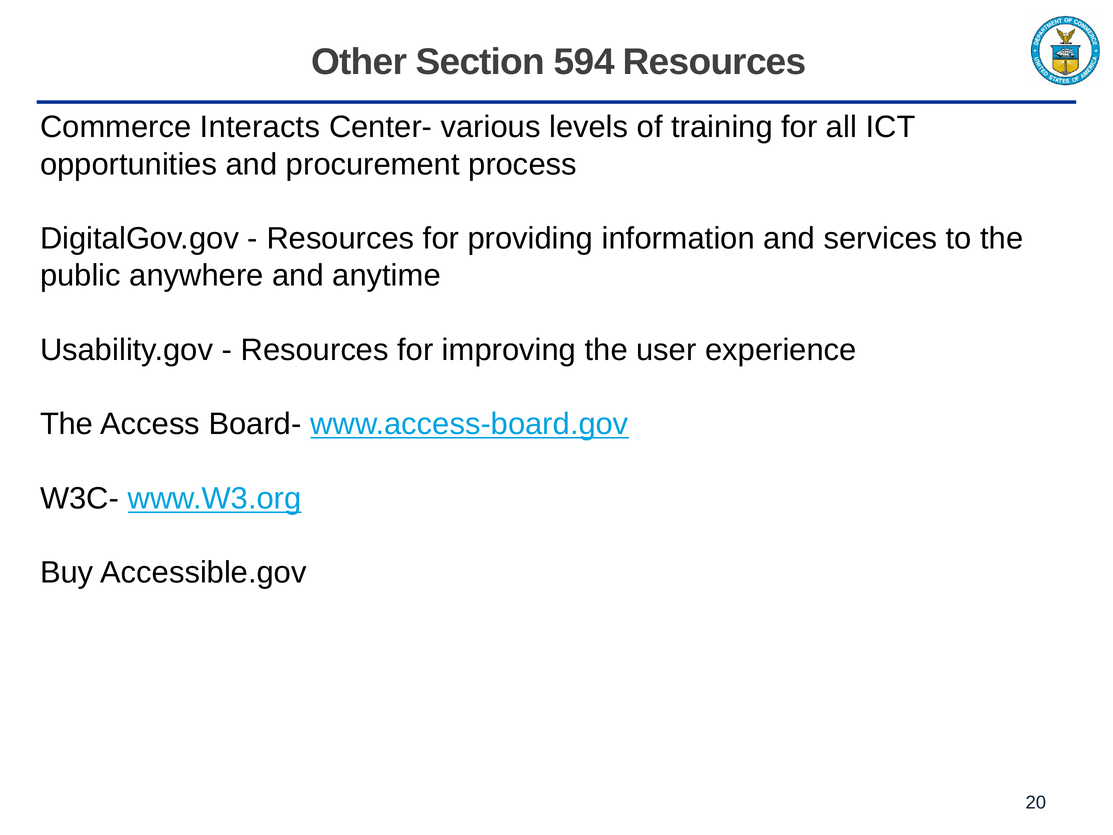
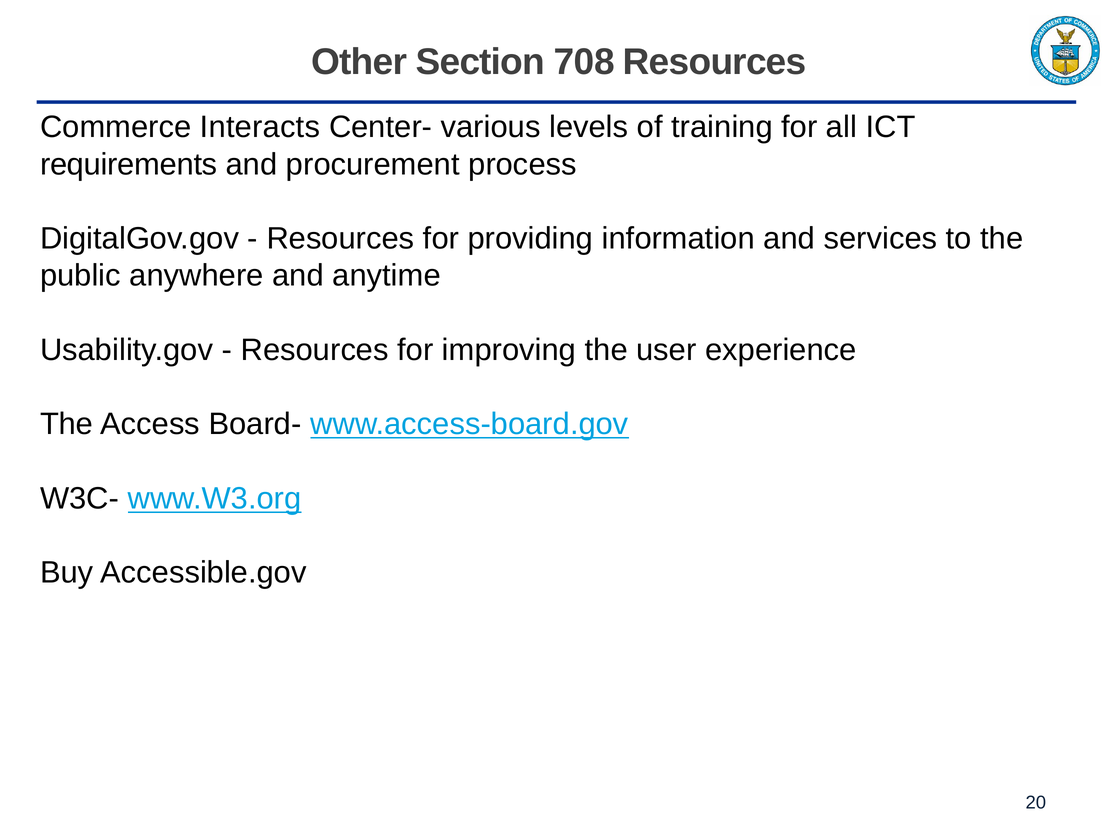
594: 594 -> 708
opportunities: opportunities -> requirements
